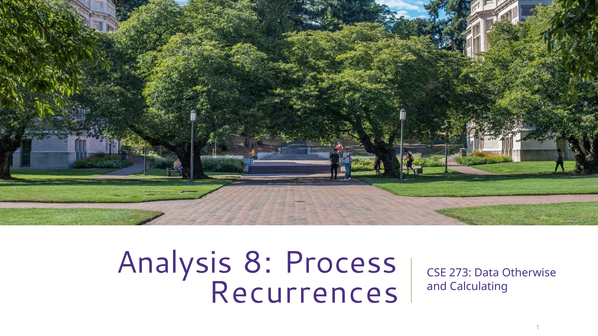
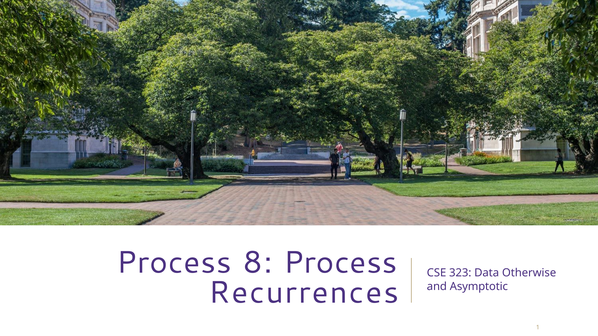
Analysis at (174, 263): Analysis -> Process
273: 273 -> 323
Calculating: Calculating -> Asymptotic
